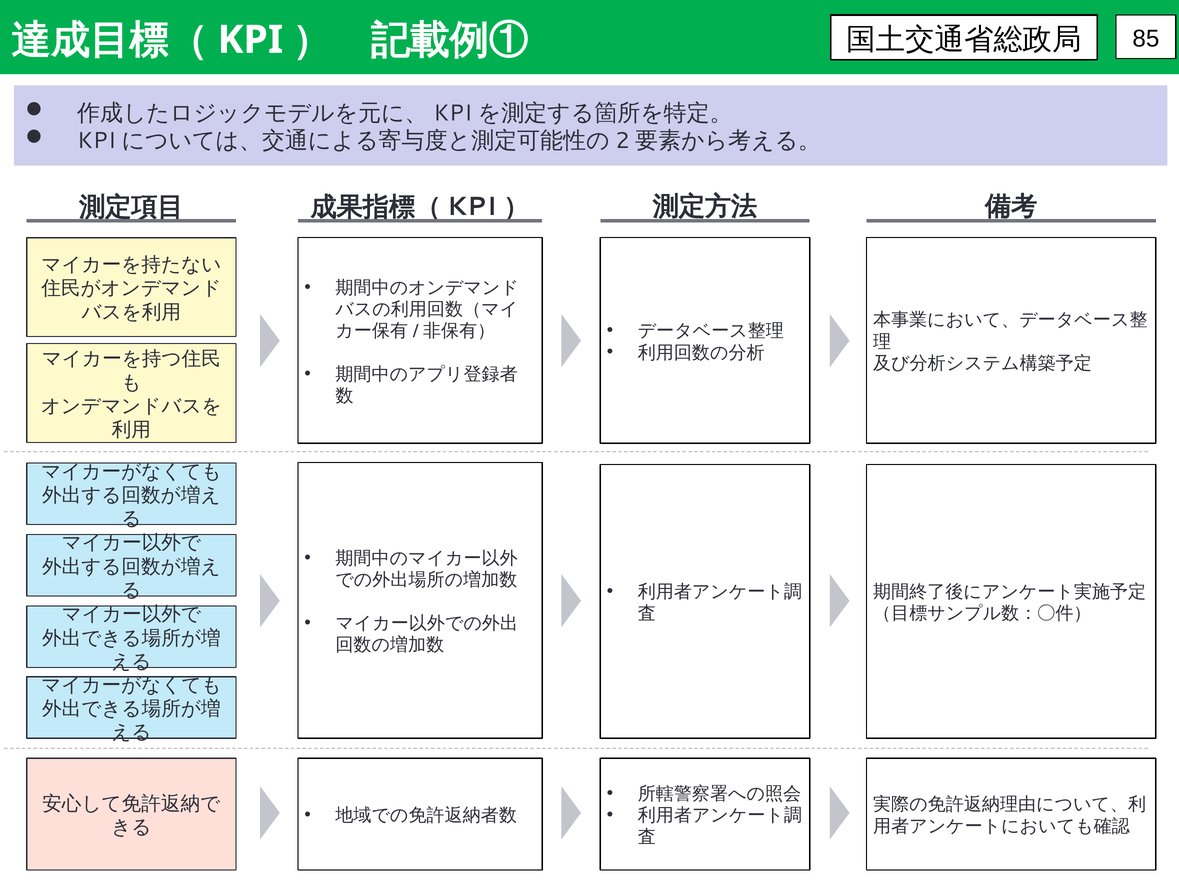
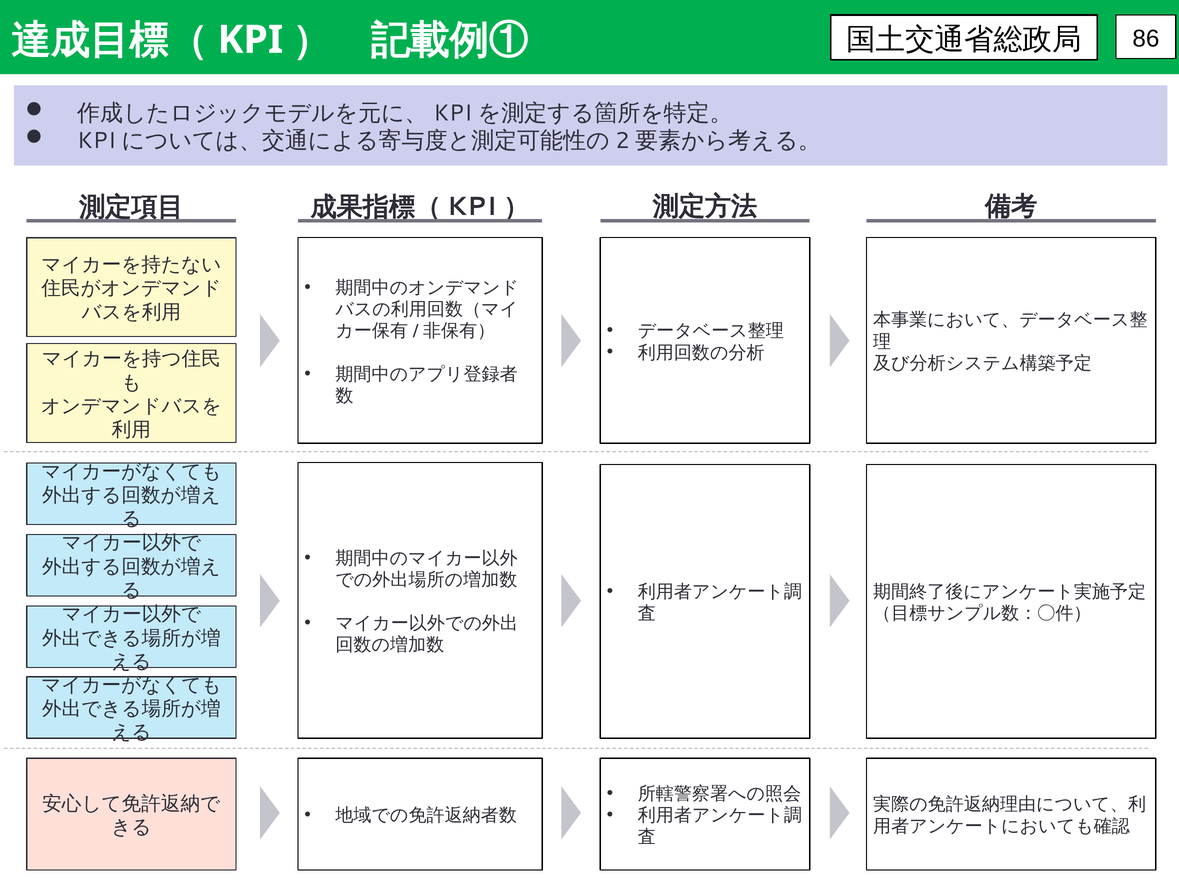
85: 85 -> 86
